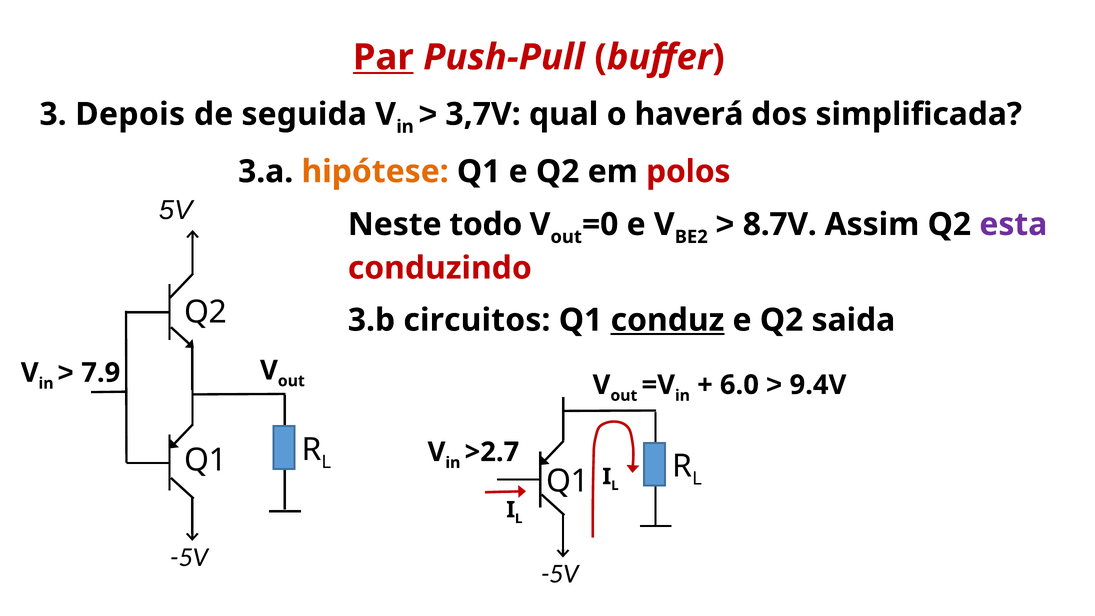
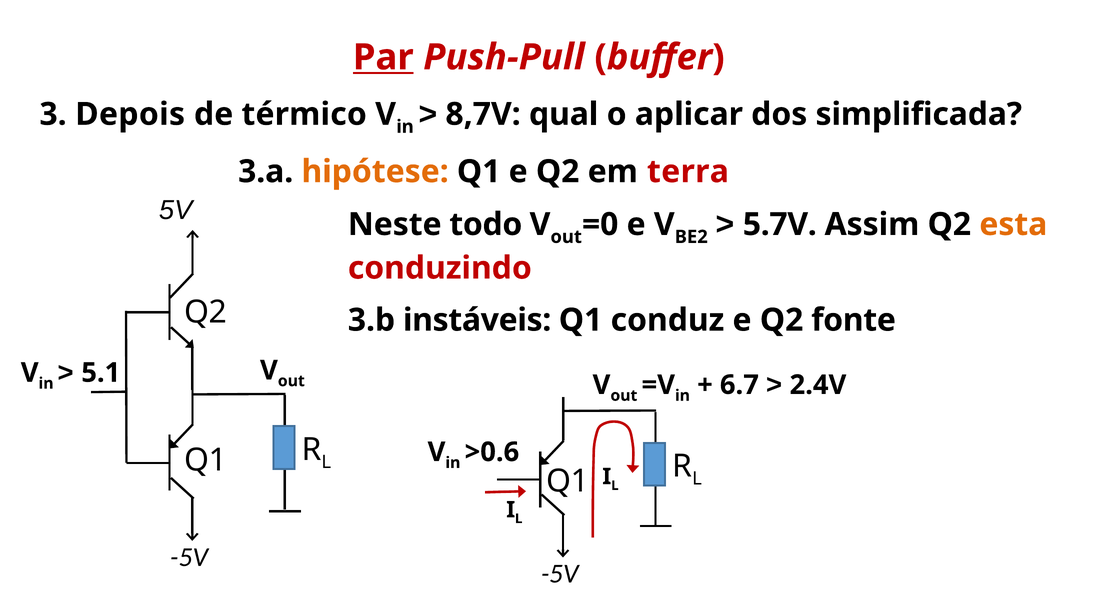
3,7V: 3,7V -> 8,7V
haverá: haverá -> aplicar
seguida: seguida -> térmico
polos: polos -> terra
8.7V: 8.7V -> 5.7V
esta colour: purple -> orange
circuitos: circuitos -> instáveis
conduz underline: present -> none
saida: saida -> fonte
7.9: 7.9 -> 5.1
6.0: 6.0 -> 6.7
9.4V: 9.4V -> 2.4V
>2.7: >2.7 -> >0.6
